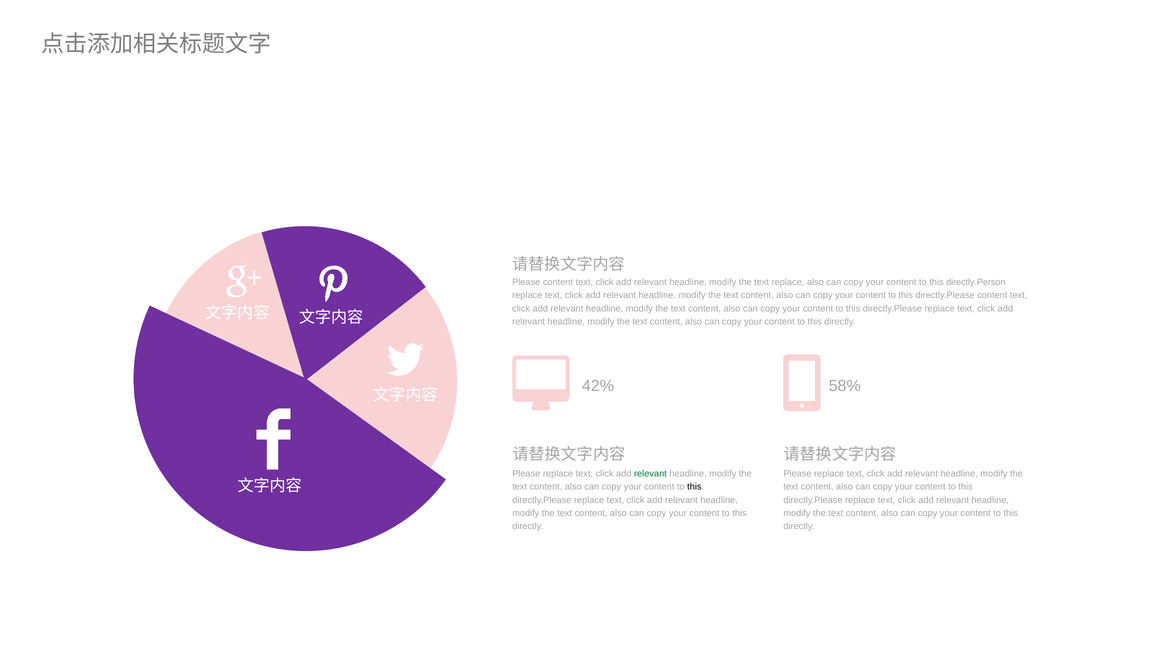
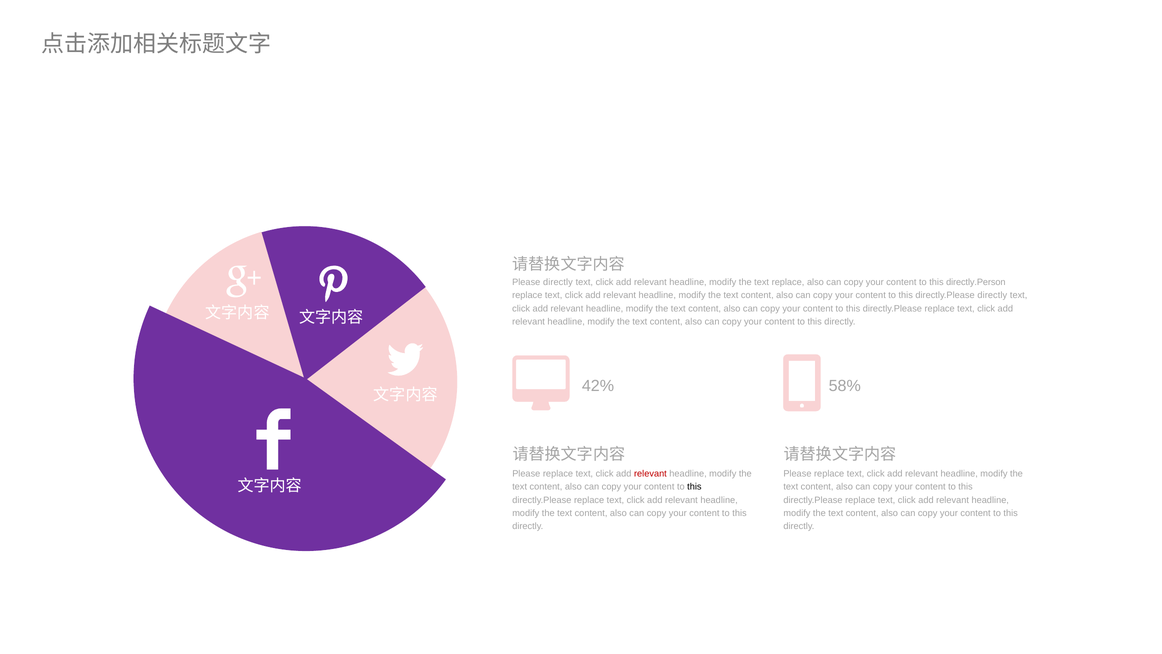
Please content: content -> directly
directly.Please content: content -> directly
relevant at (650, 473) colour: green -> red
